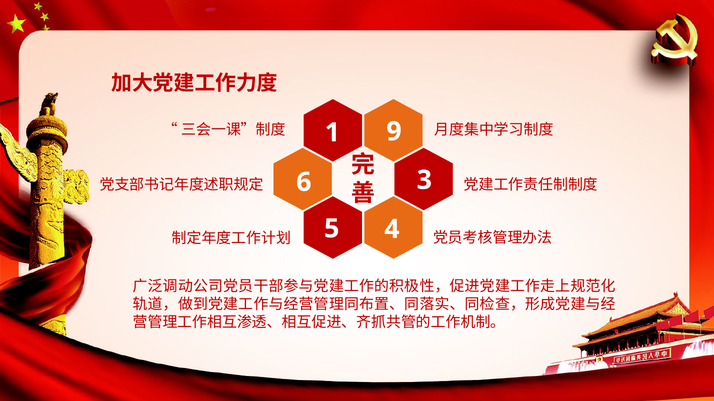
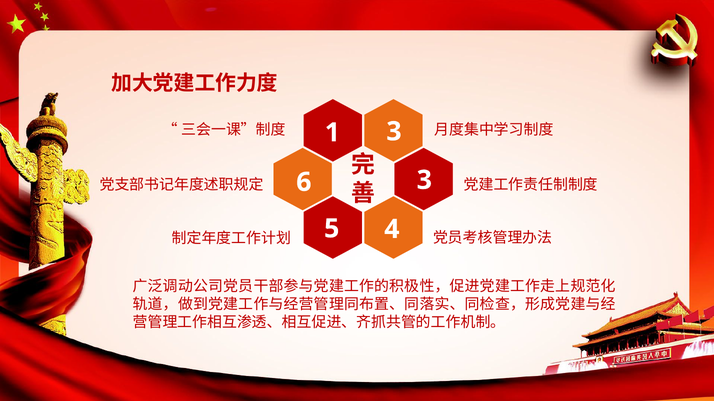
1 9: 9 -> 3
